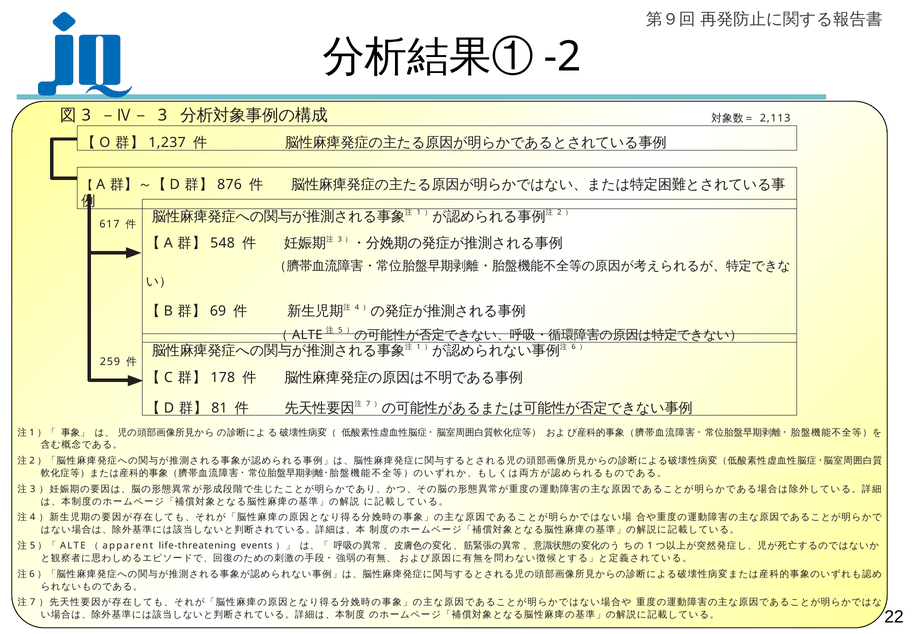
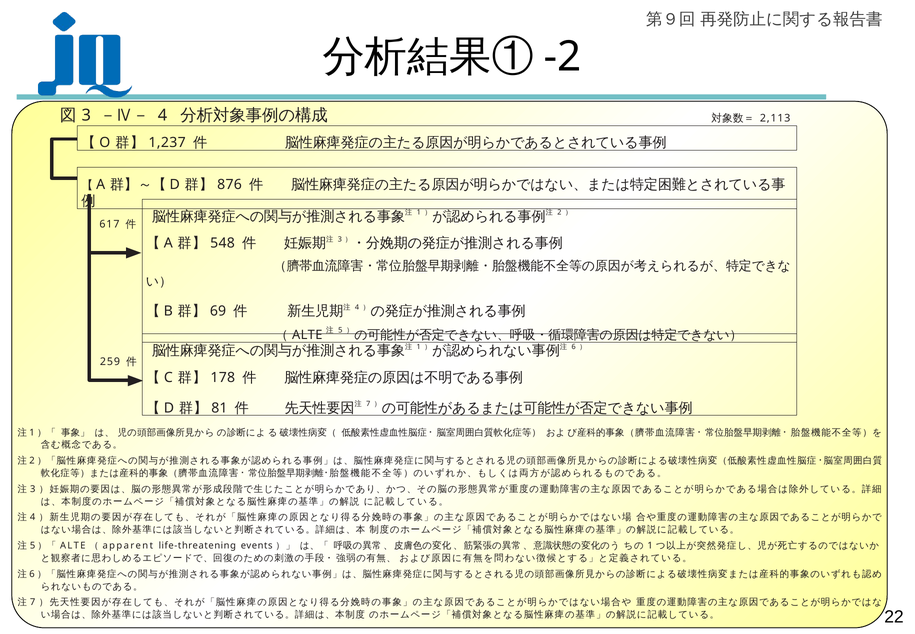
－Ⅳ－ 3: 3 -> 4
